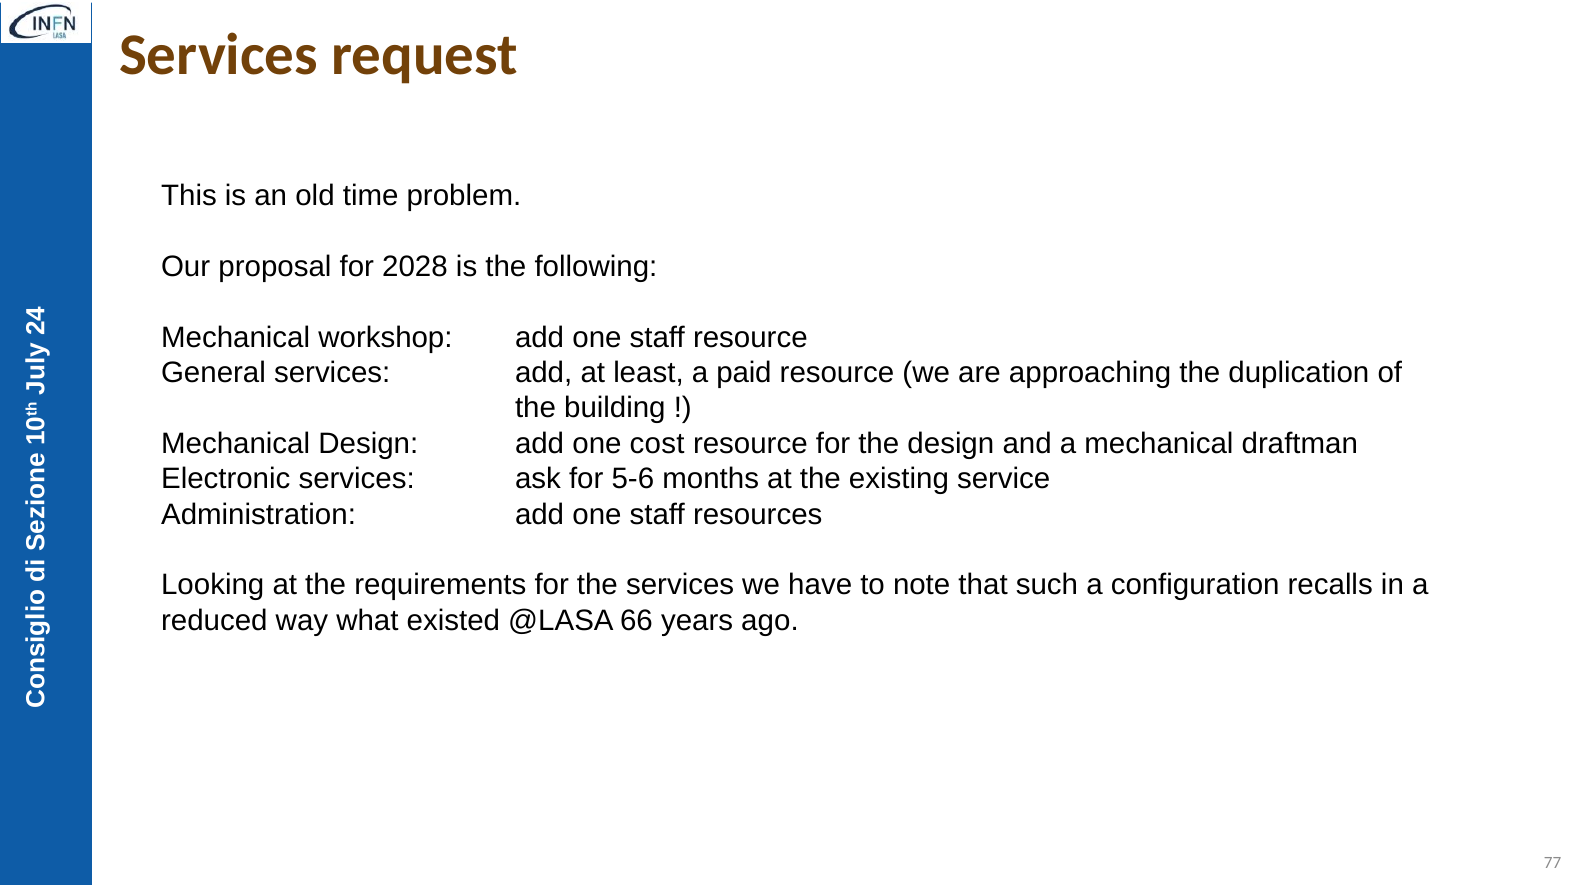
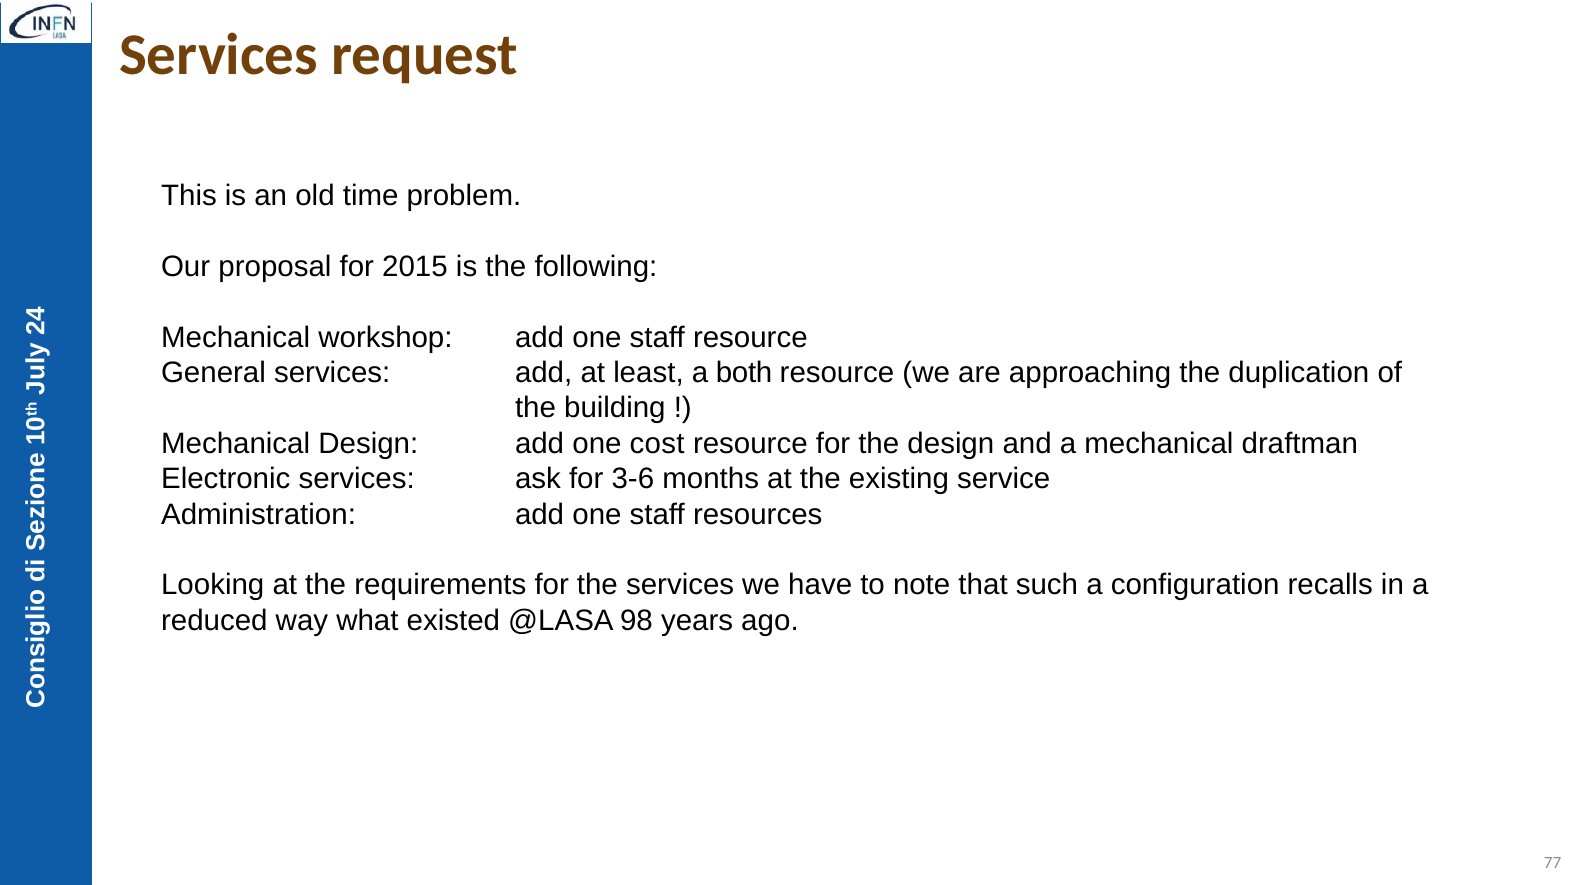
2028: 2028 -> 2015
paid: paid -> both
5-6: 5-6 -> 3-6
66: 66 -> 98
